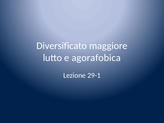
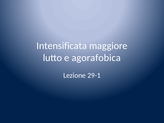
Diversificato: Diversificato -> Intensificata
